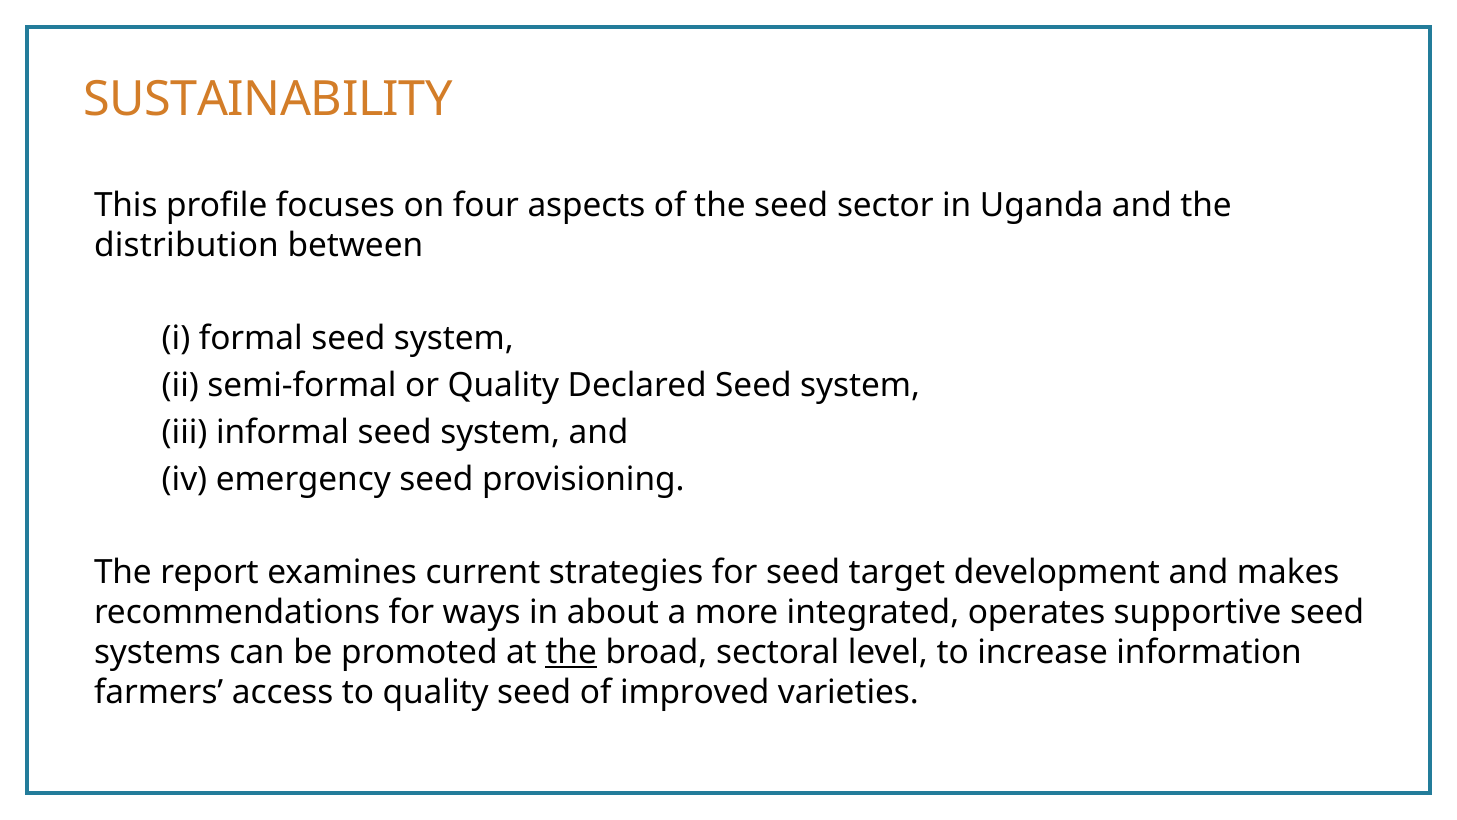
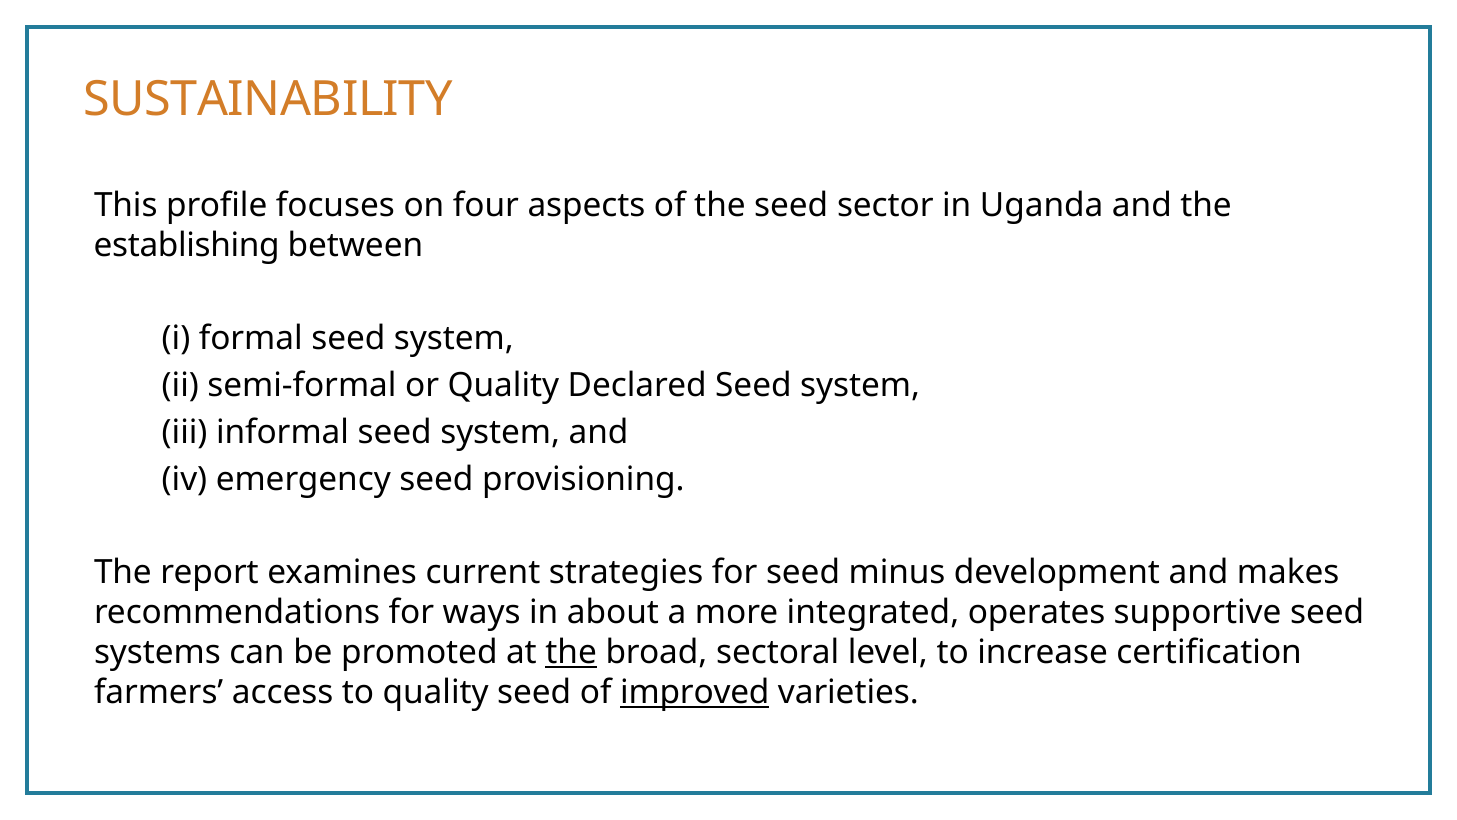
distribution: distribution -> establishing
target: target -> minus
information: information -> certification
improved underline: none -> present
